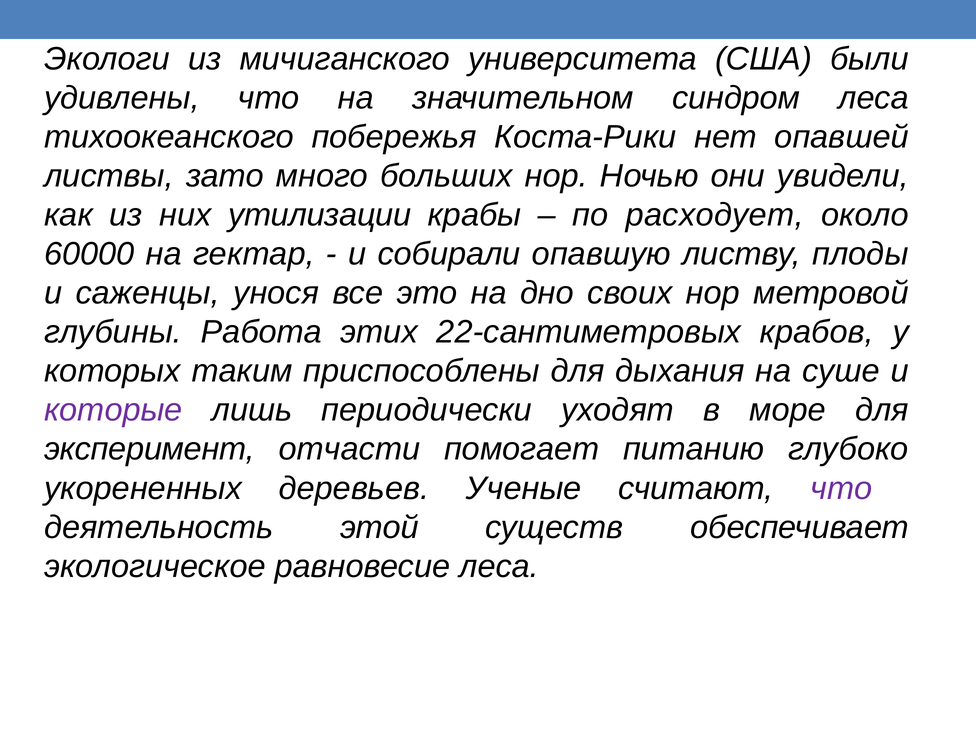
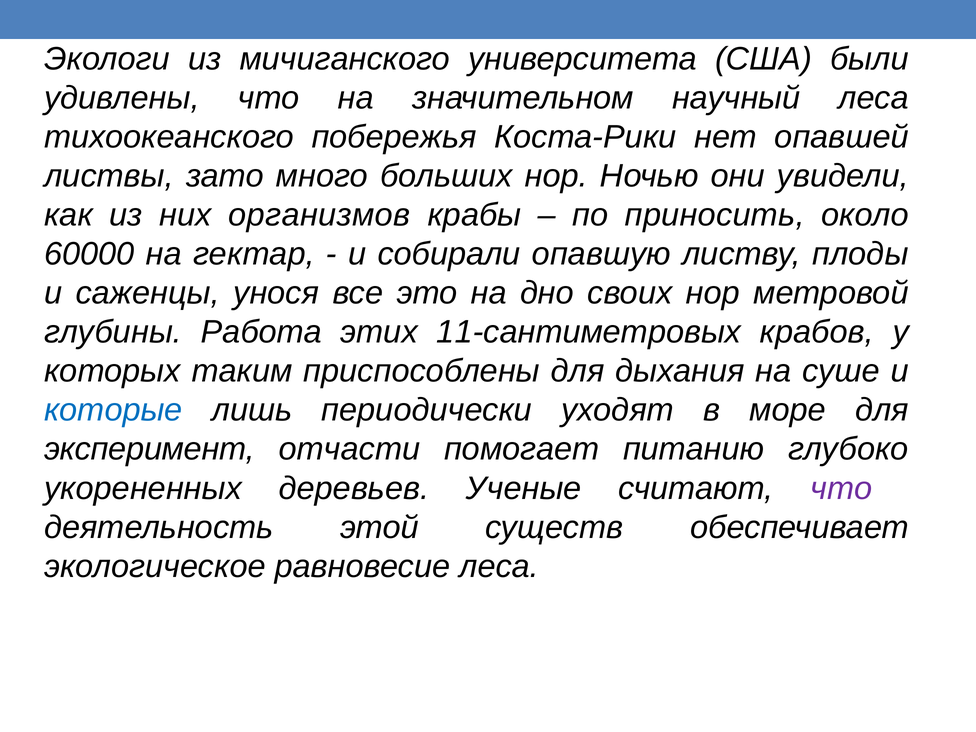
синдром: синдром -> научный
утилизации: утилизации -> организмов
расходует: расходует -> приносить
22-сантиметровых: 22-сантиметровых -> 11-сантиметровых
которые colour: purple -> blue
